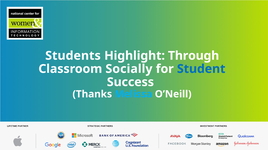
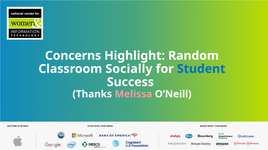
Students: Students -> Concerns
Through: Through -> Random
Melissa colour: light blue -> pink
